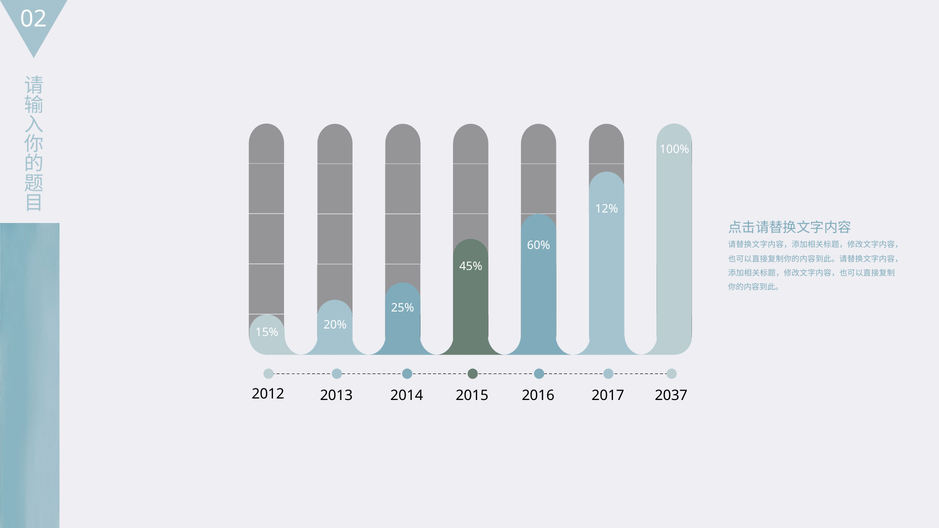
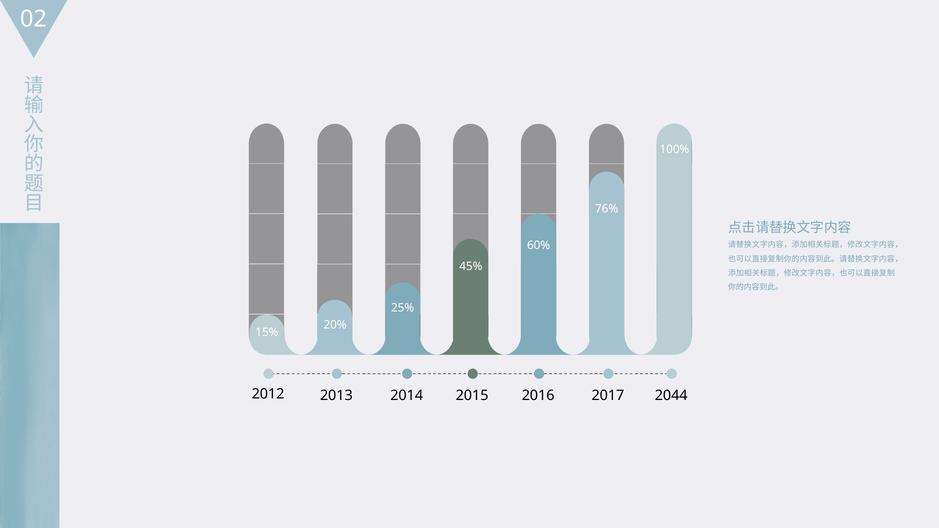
12%: 12% -> 76%
2037: 2037 -> 2044
